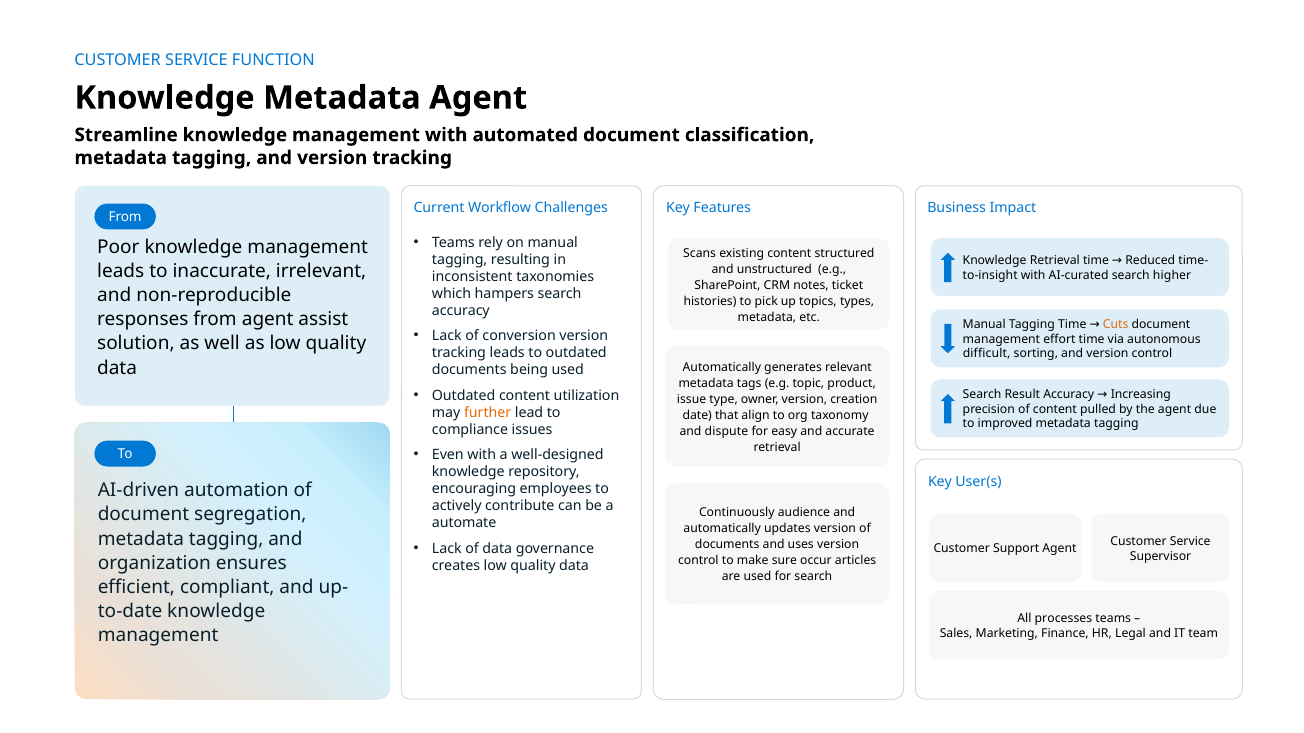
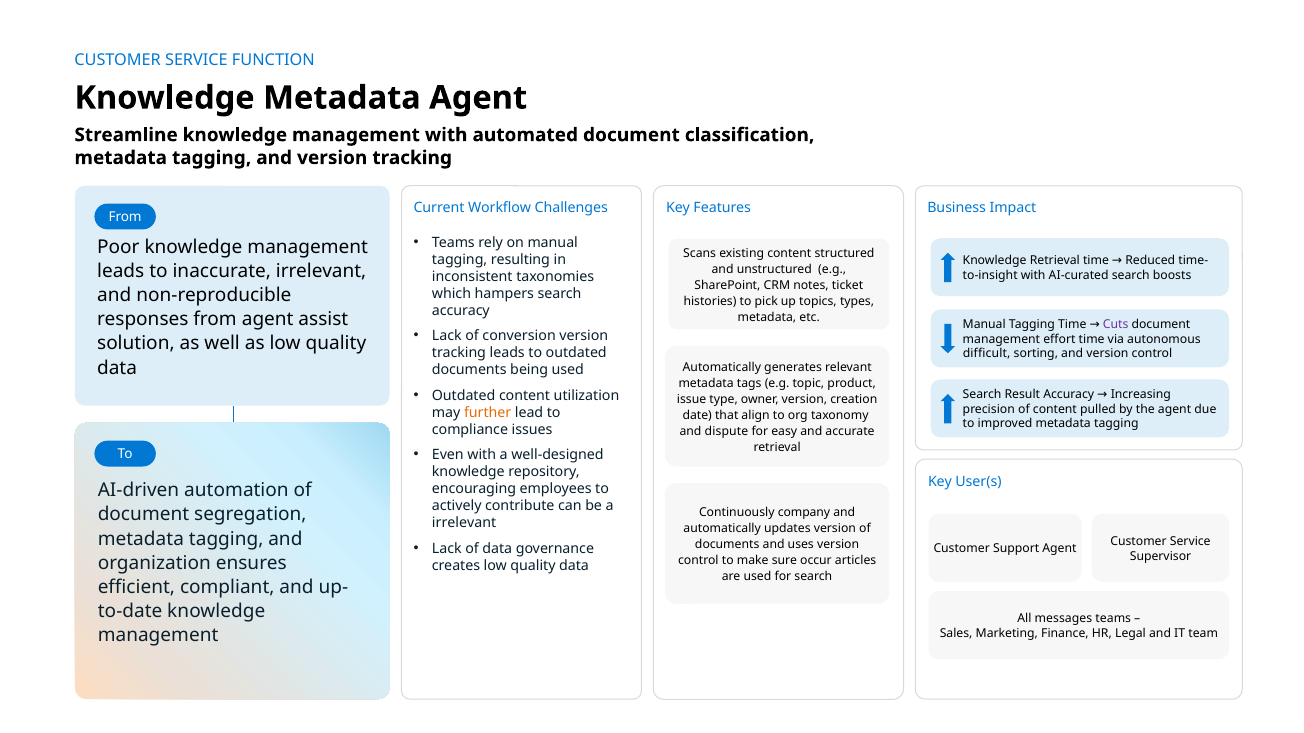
higher: higher -> boosts
Cuts colour: orange -> purple
audience: audience -> company
automate at (464, 524): automate -> irrelevant
processes: processes -> messages
